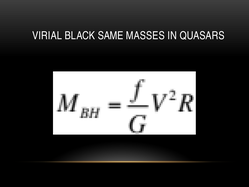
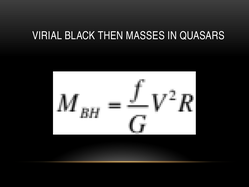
SAME: SAME -> THEN
